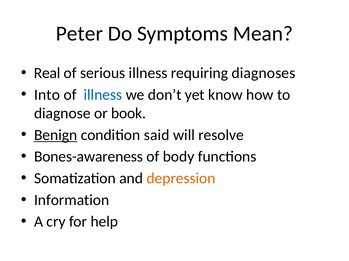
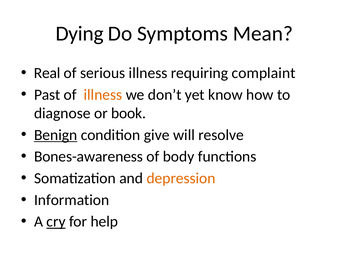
Peter: Peter -> Dying
diagnoses: diagnoses -> complaint
Into: Into -> Past
illness at (103, 95) colour: blue -> orange
said: said -> give
cry underline: none -> present
